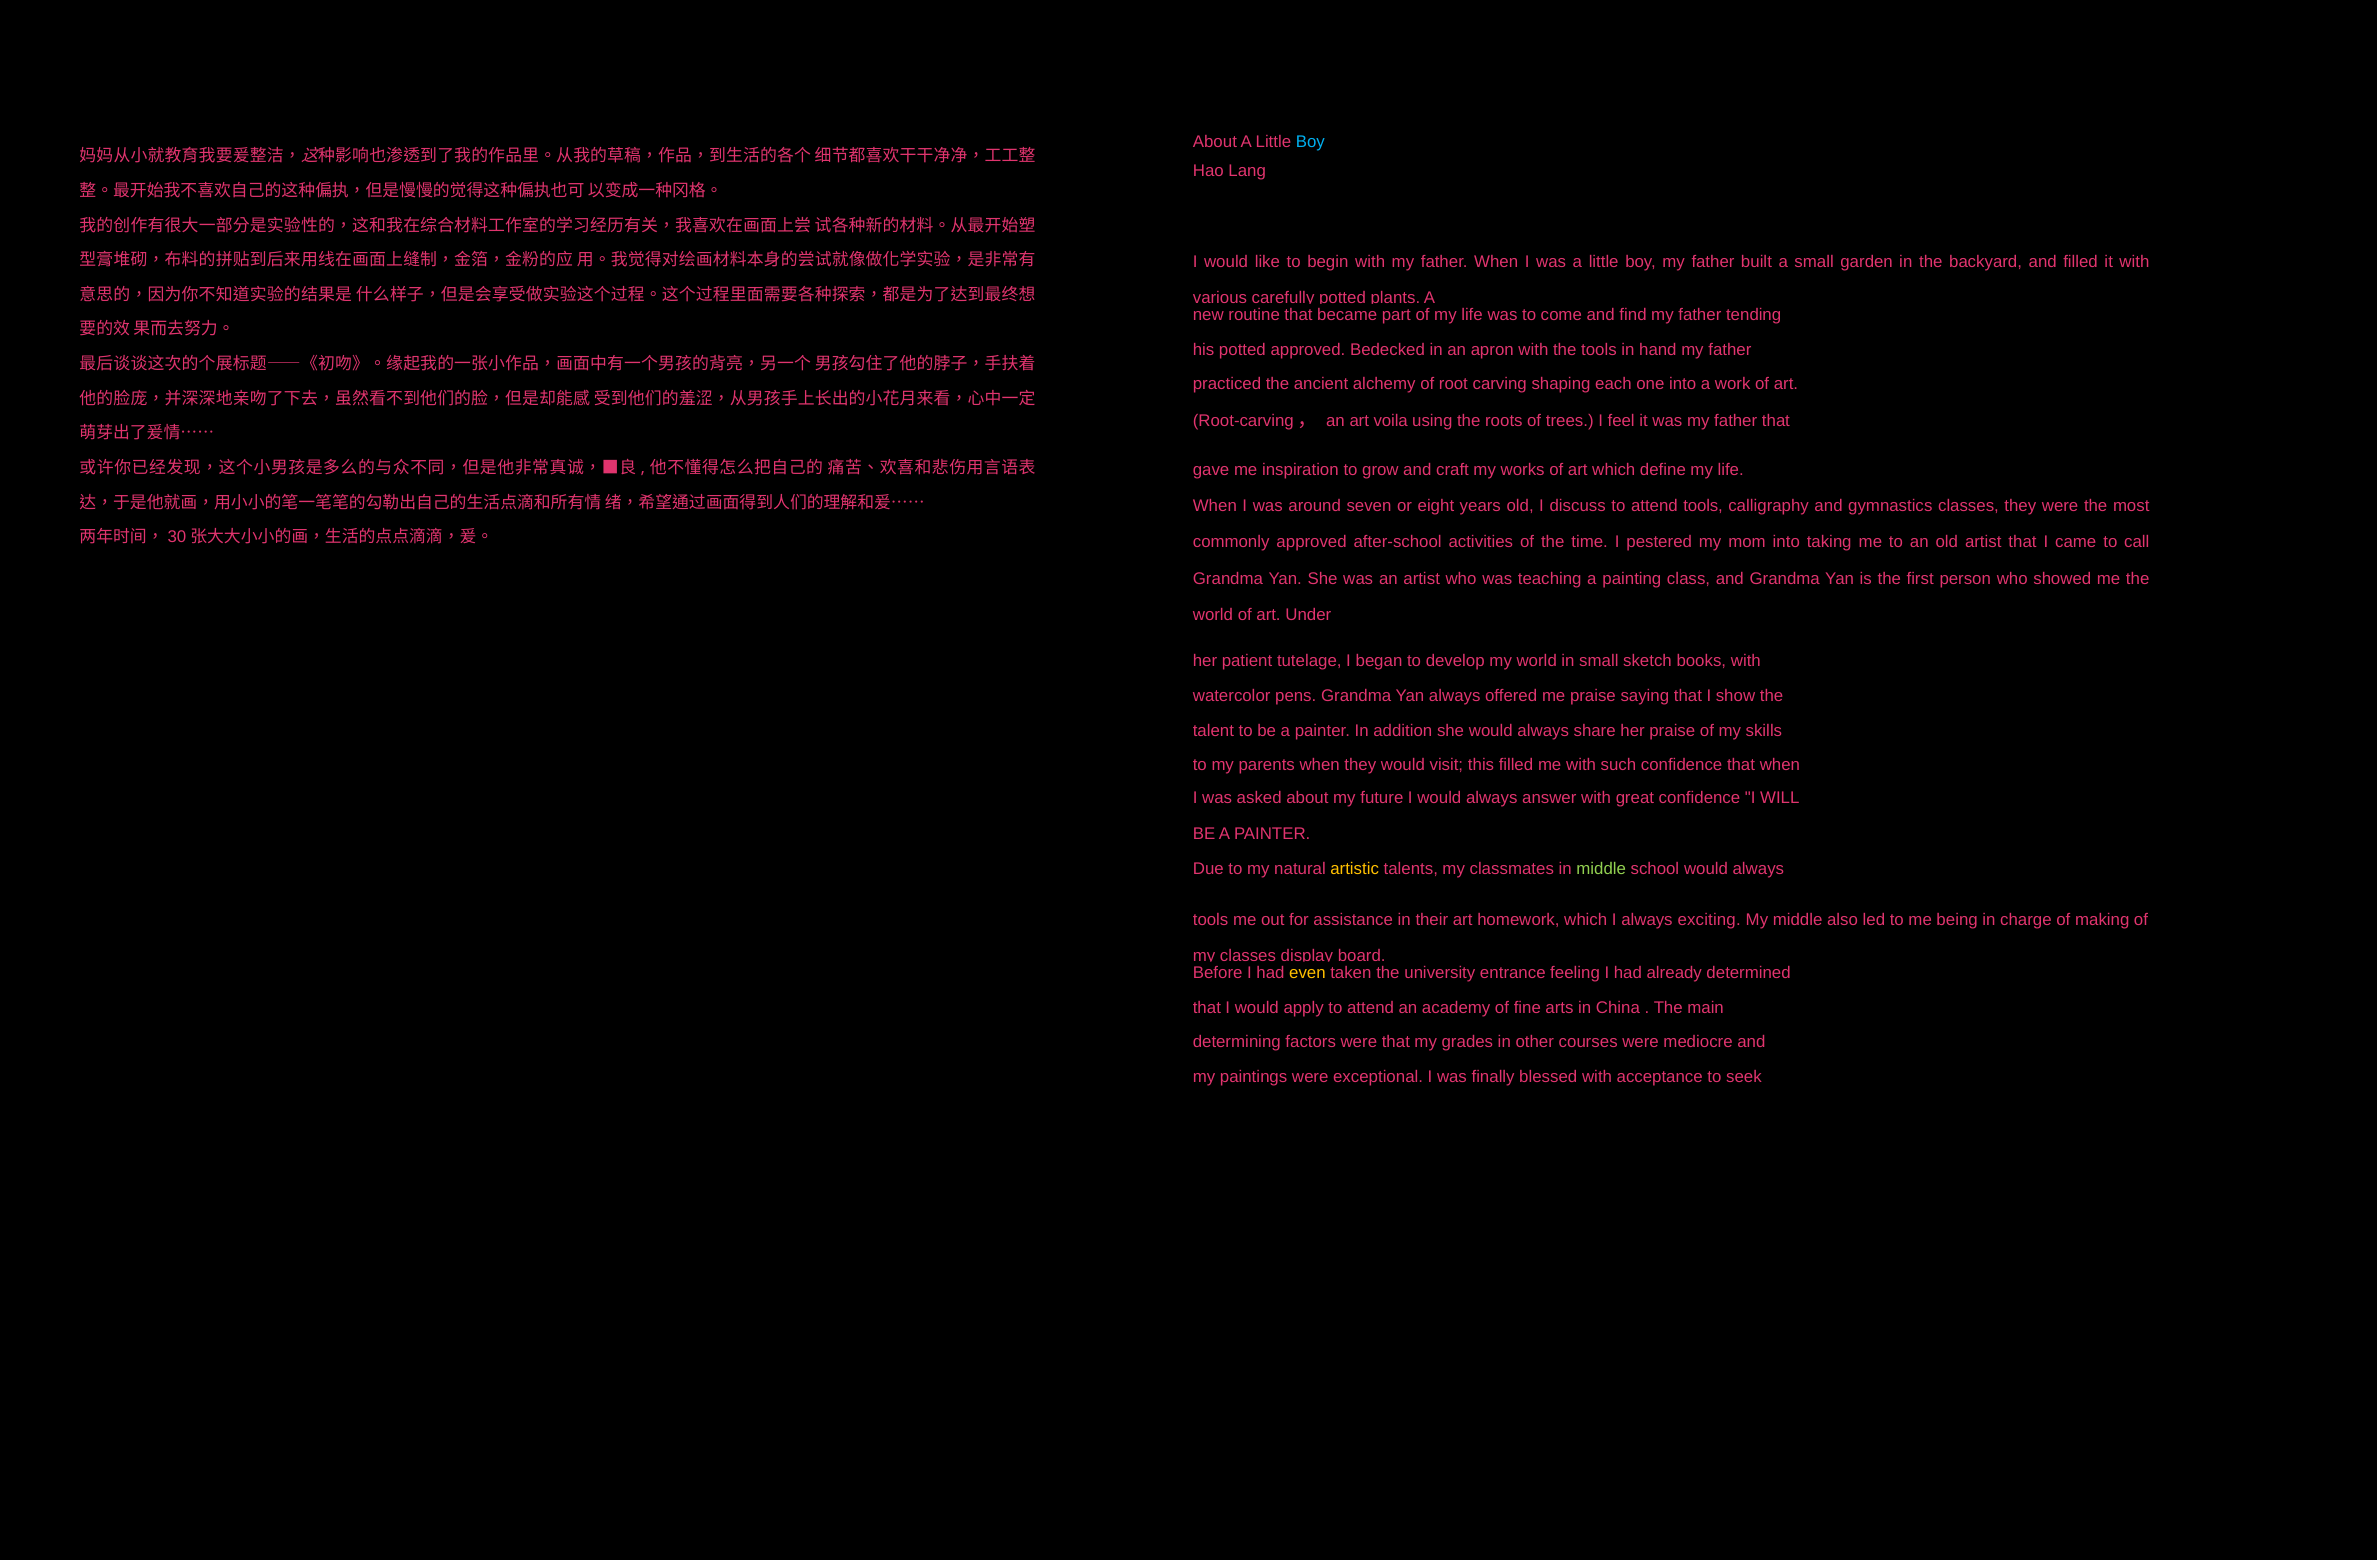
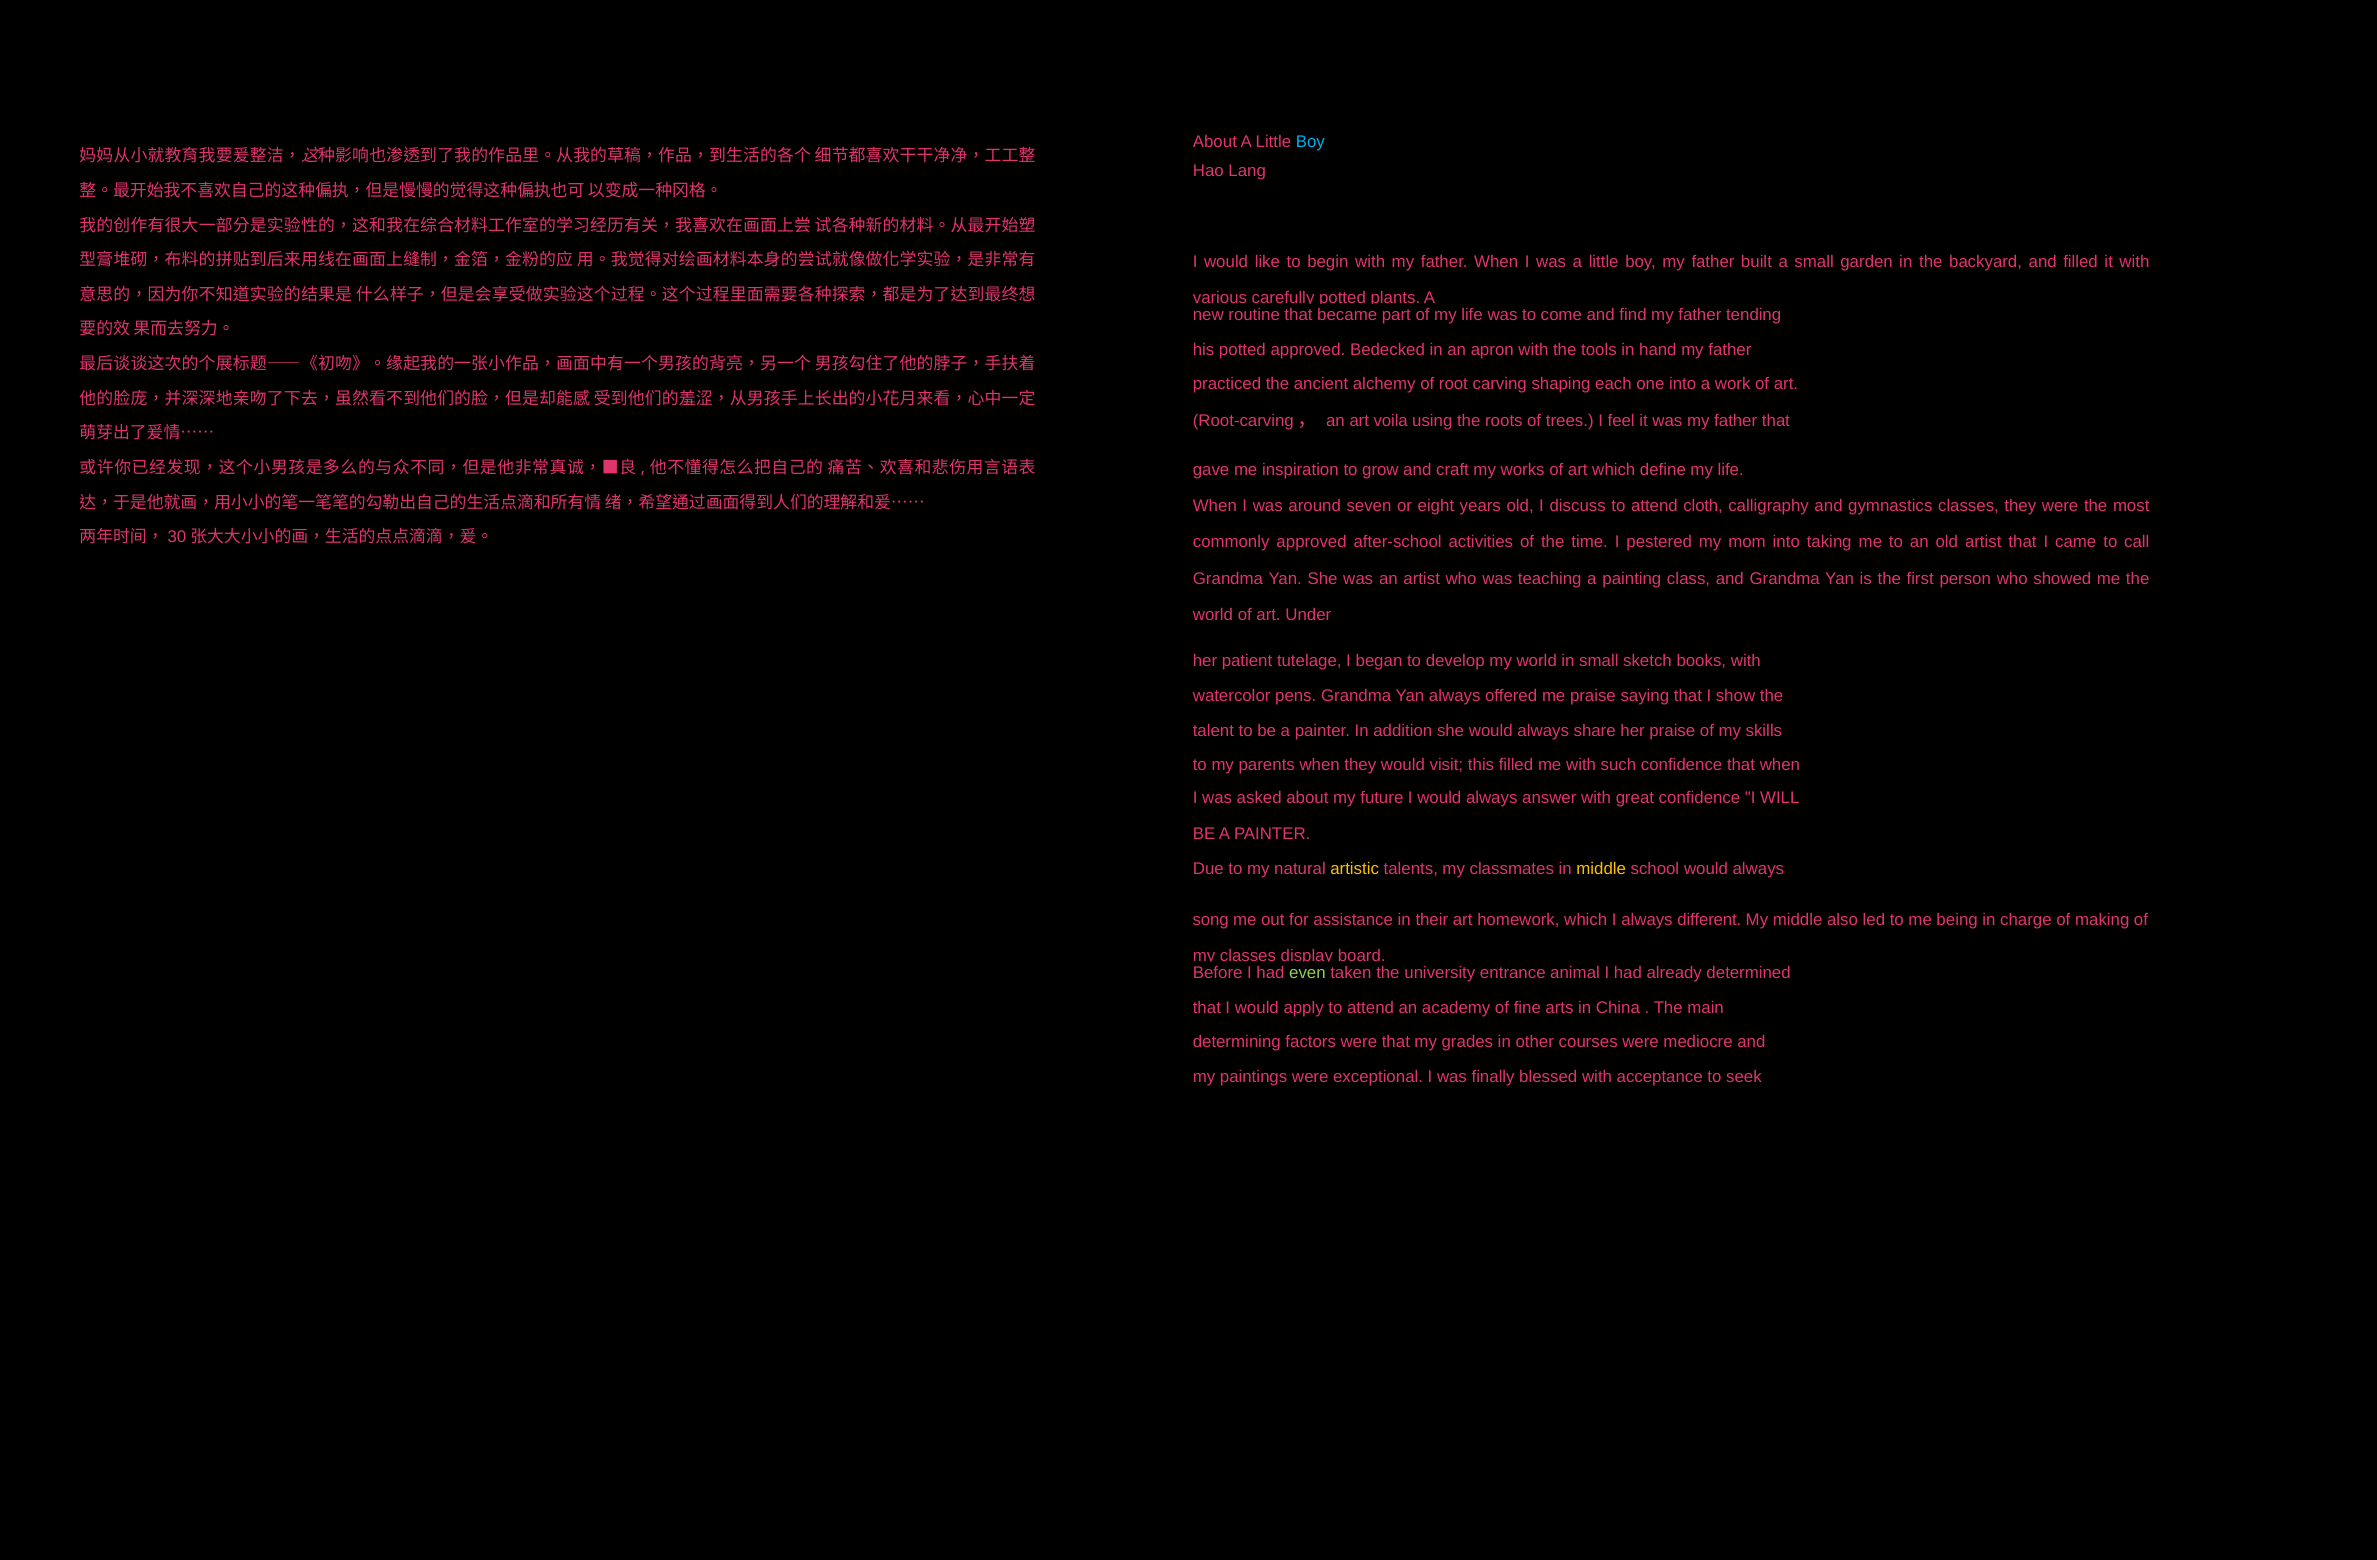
attend tools: tools -> cloth
middle at (1601, 869) colour: light green -> yellow
tools at (1211, 920): tools -> song
exciting: exciting -> different
even colour: yellow -> light green
feeling: feeling -> animal
